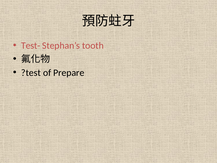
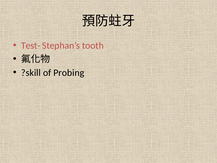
?test: ?test -> ?skill
Prepare: Prepare -> Probing
